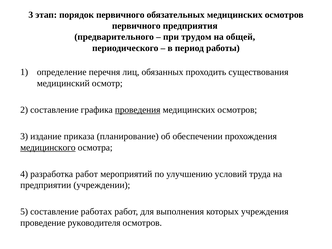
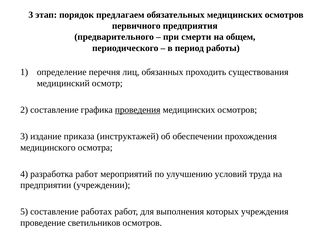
порядок первичного: первичного -> предлагаем
трудом: трудом -> смерти
общей: общей -> общем
планирование: планирование -> инструктажей
медицинского underline: present -> none
руководителя: руководителя -> светильников
